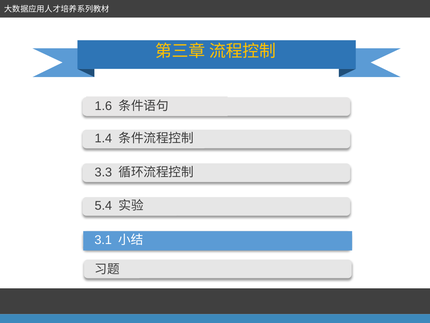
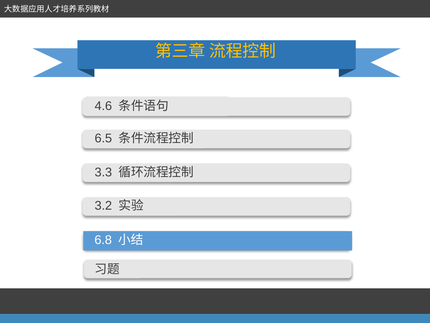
1.6: 1.6 -> 4.6
1.4: 1.4 -> 6.5
5.4: 5.4 -> 3.2
3.1: 3.1 -> 6.8
